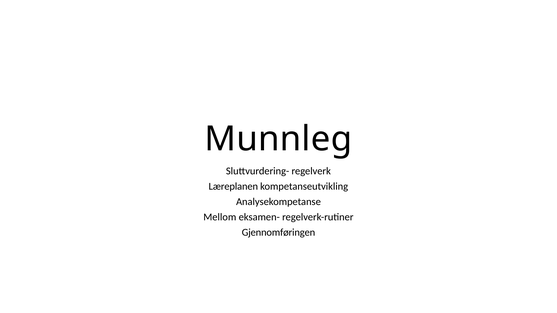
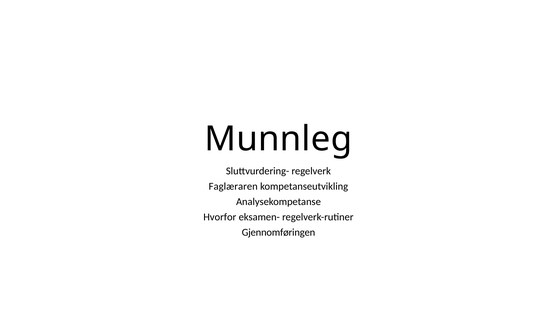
Læreplanen: Læreplanen -> Faglæraren
Mellom: Mellom -> Hvorfor
